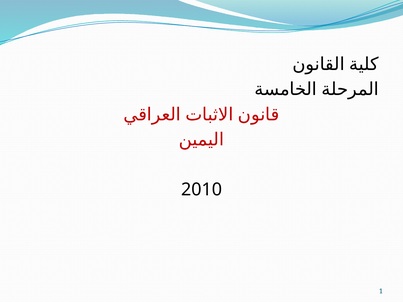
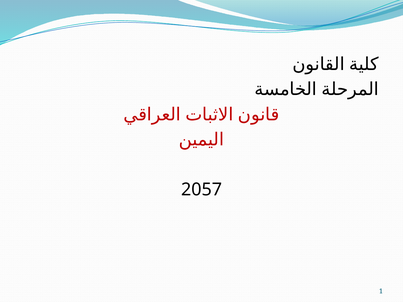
2010: 2010 -> 2057
